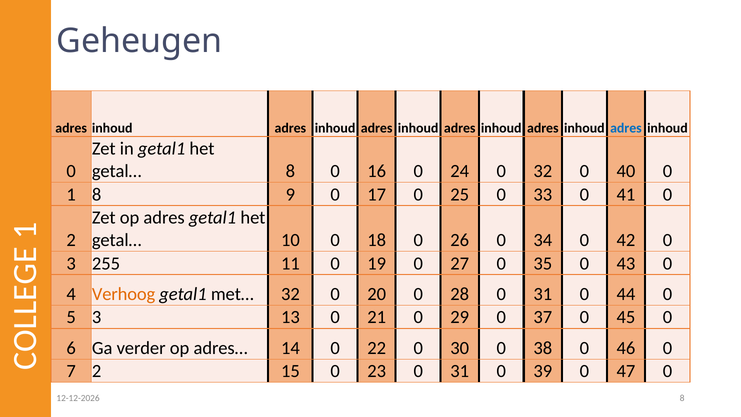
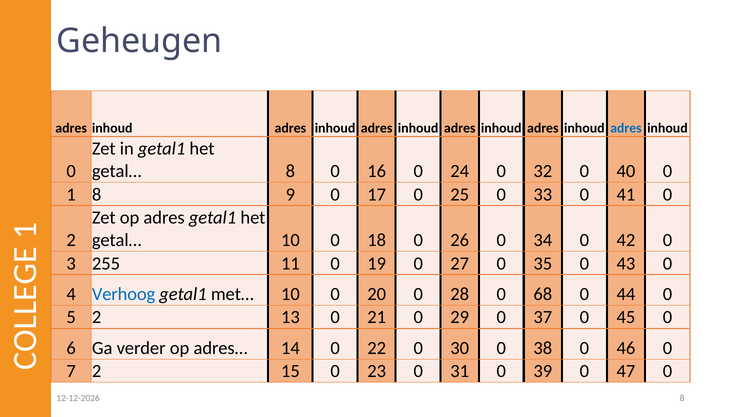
Verhoog colour: orange -> blue
met… 32: 32 -> 10
28 0 31: 31 -> 68
5 3: 3 -> 2
